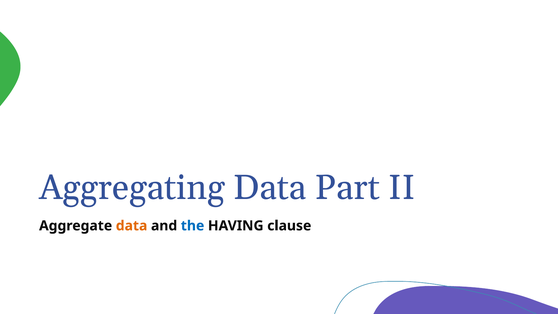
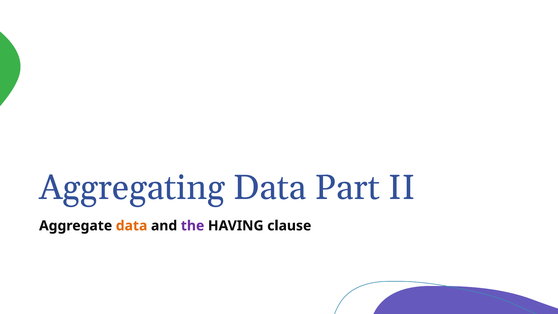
the colour: blue -> purple
